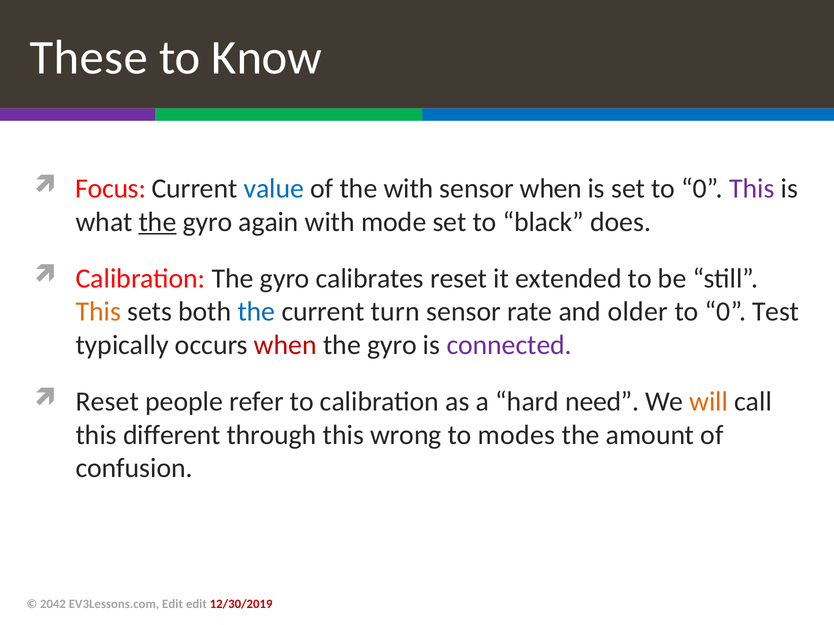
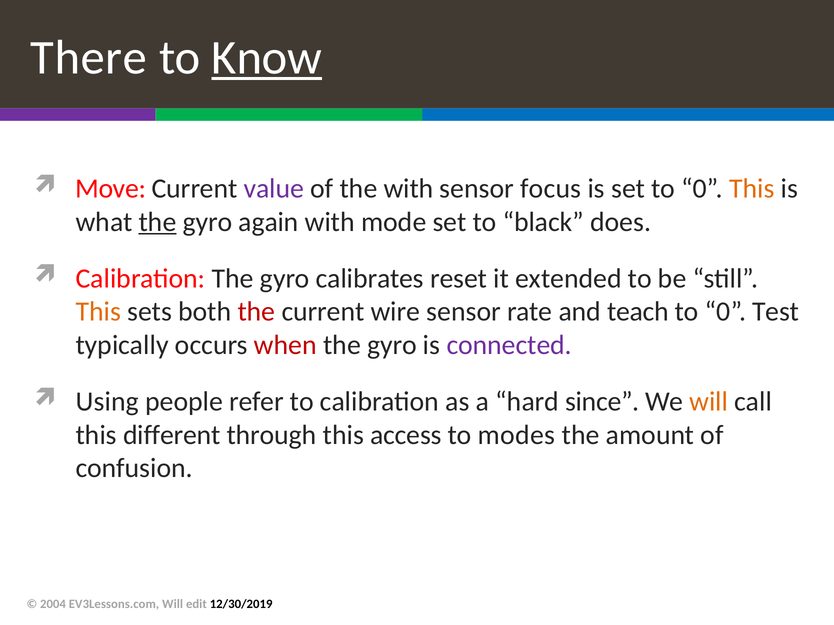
These: These -> There
Know underline: none -> present
Focus: Focus -> Move
value colour: blue -> purple
sensor when: when -> focus
This at (752, 189) colour: purple -> orange
the at (256, 312) colour: blue -> red
turn: turn -> wire
older: older -> teach
Reset at (107, 402): Reset -> Using
need: need -> since
wrong: wrong -> access
2042: 2042 -> 2004
EV3Lessons.com Edit: Edit -> Will
12/30/2019 colour: red -> black
